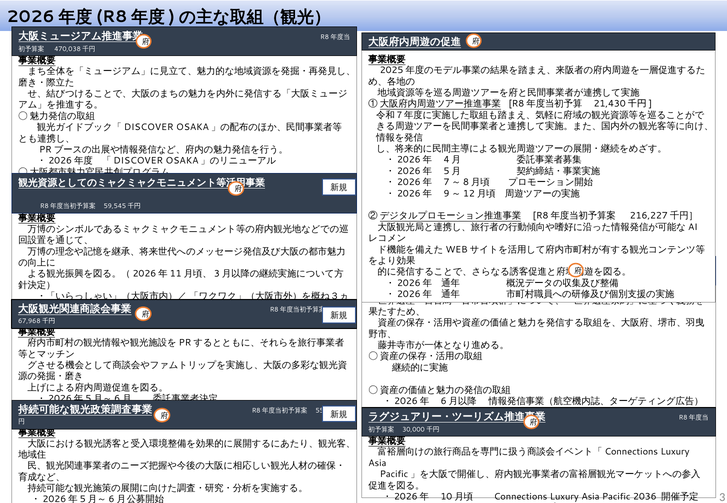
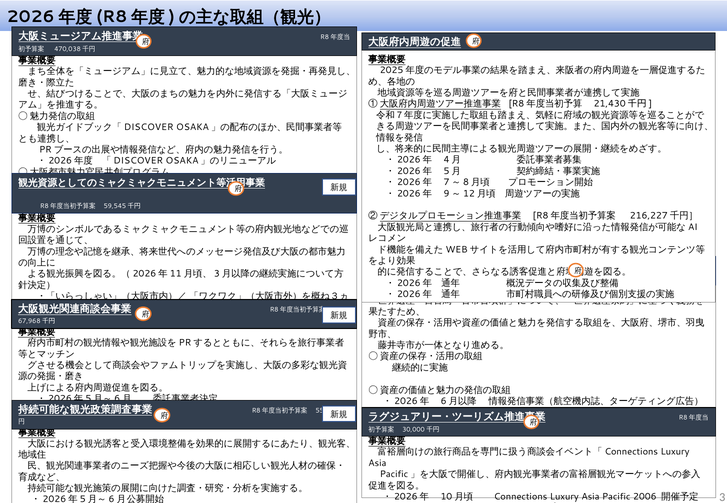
2036: 2036 -> 2006
